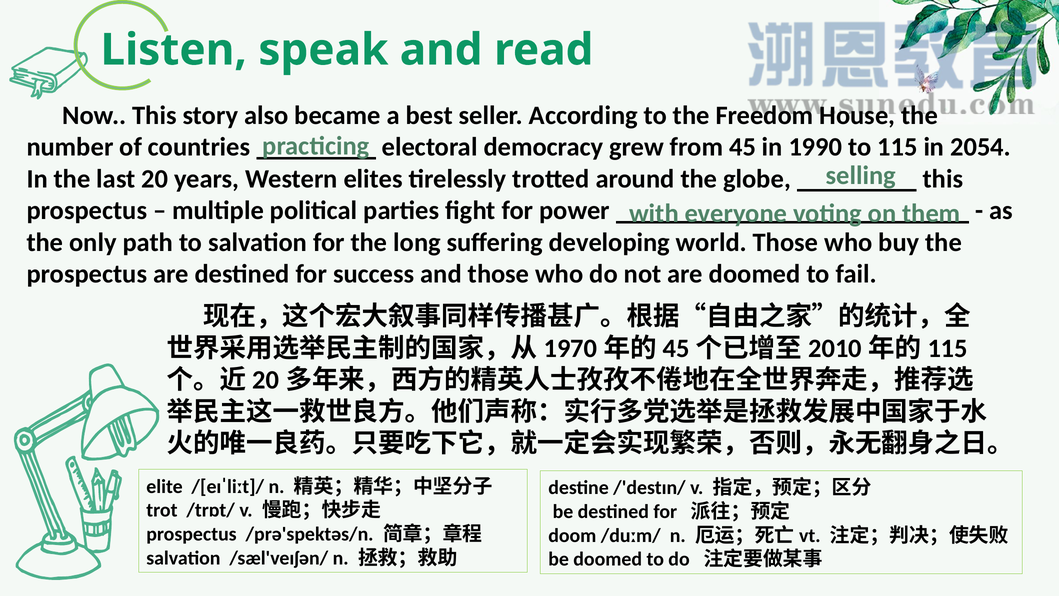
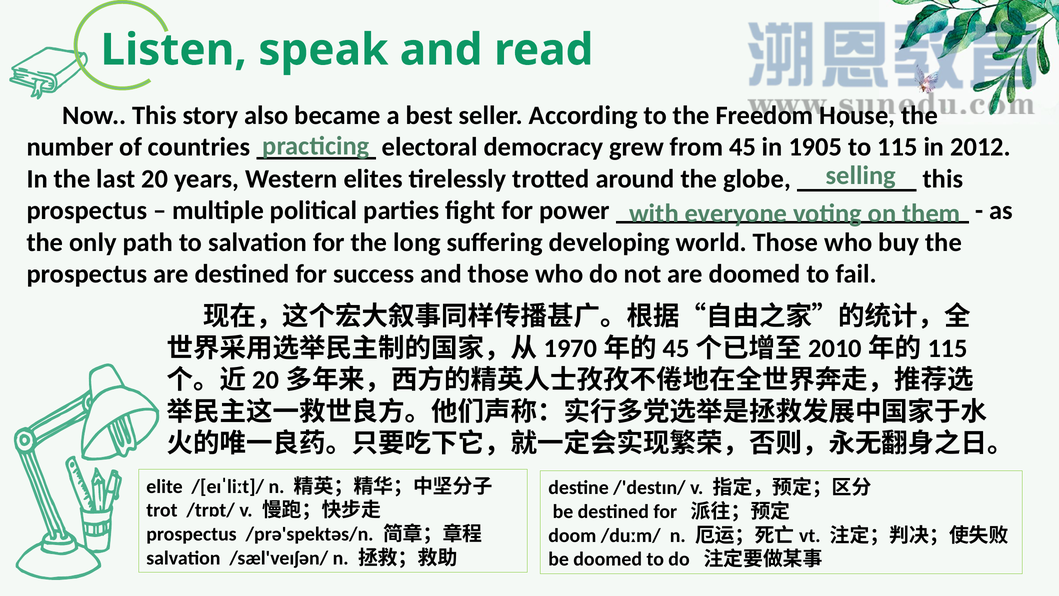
1990: 1990 -> 1905
2054: 2054 -> 2012
